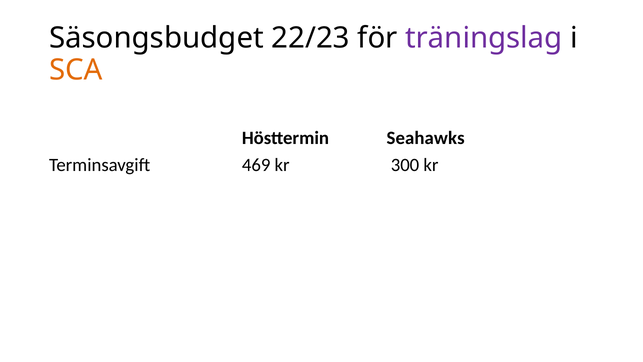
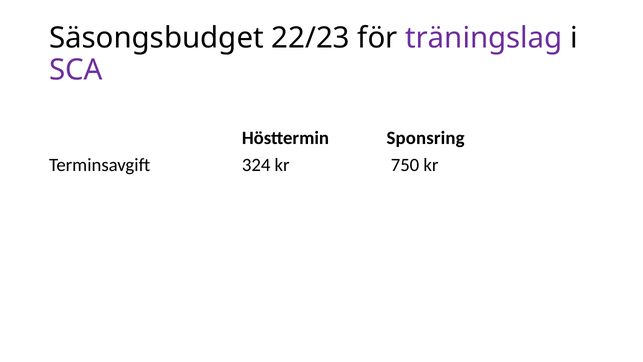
SCA colour: orange -> purple
Seahawks: Seahawks -> Sponsring
469: 469 -> 324
300: 300 -> 750
